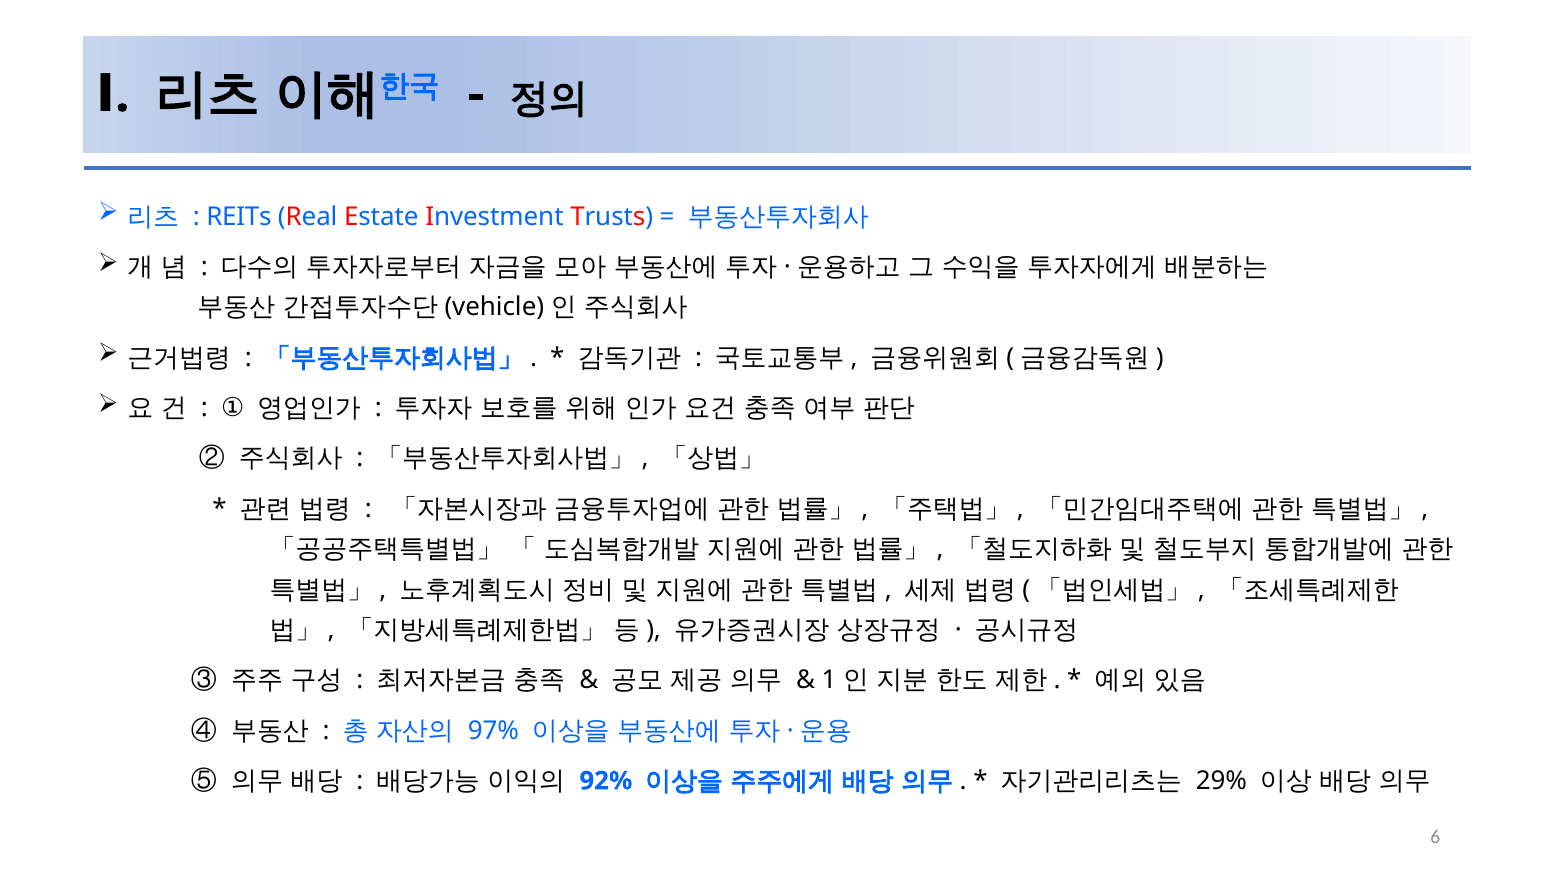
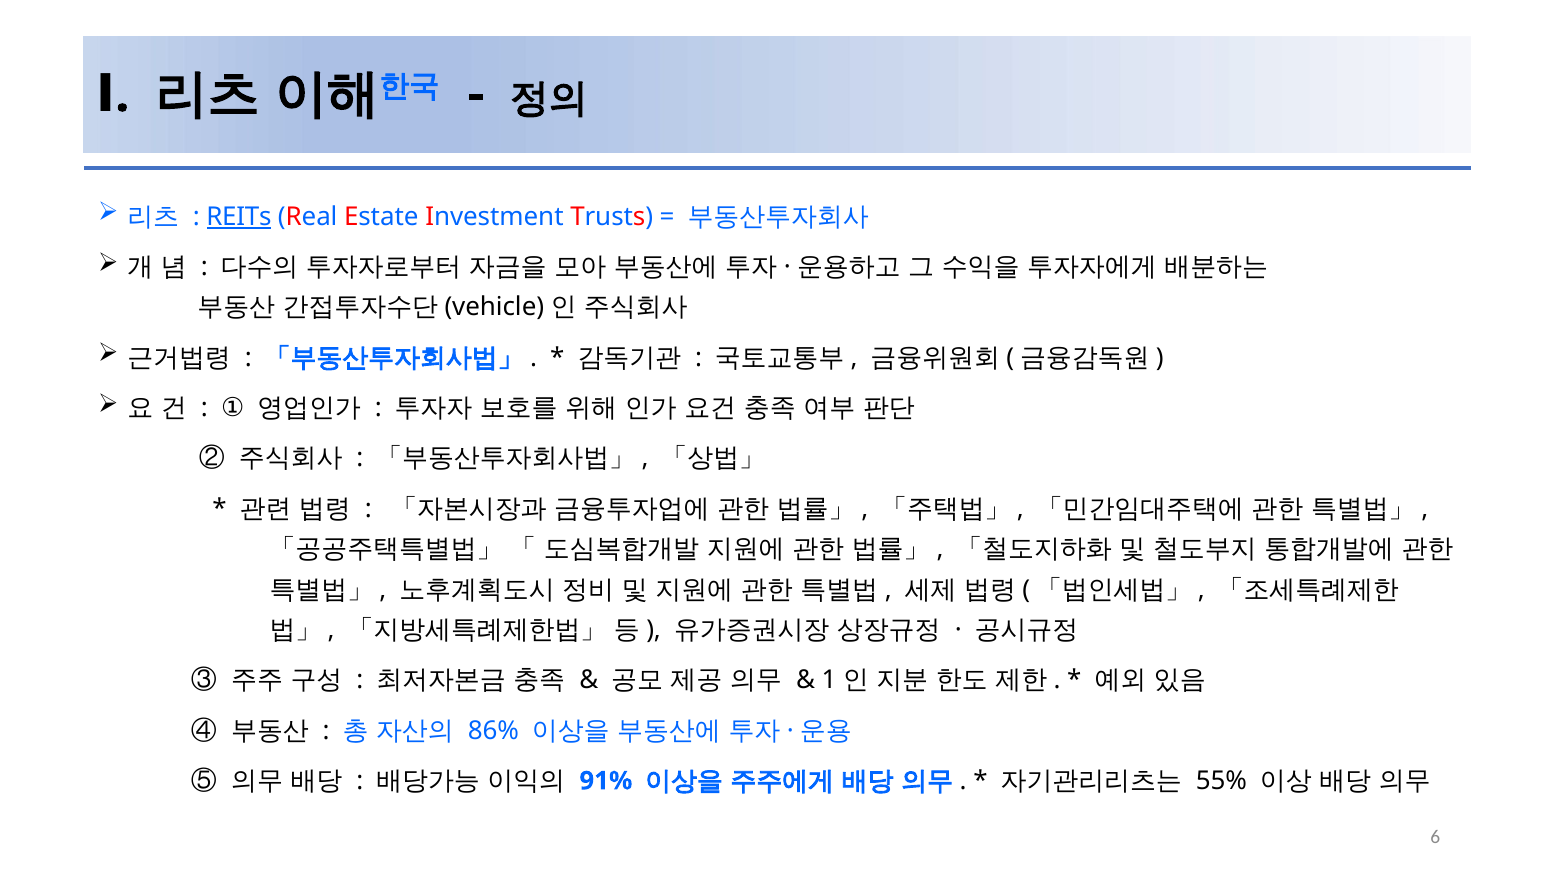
REITs underline: none -> present
97%: 97% -> 86%
92%: 92% -> 91%
29%: 29% -> 55%
